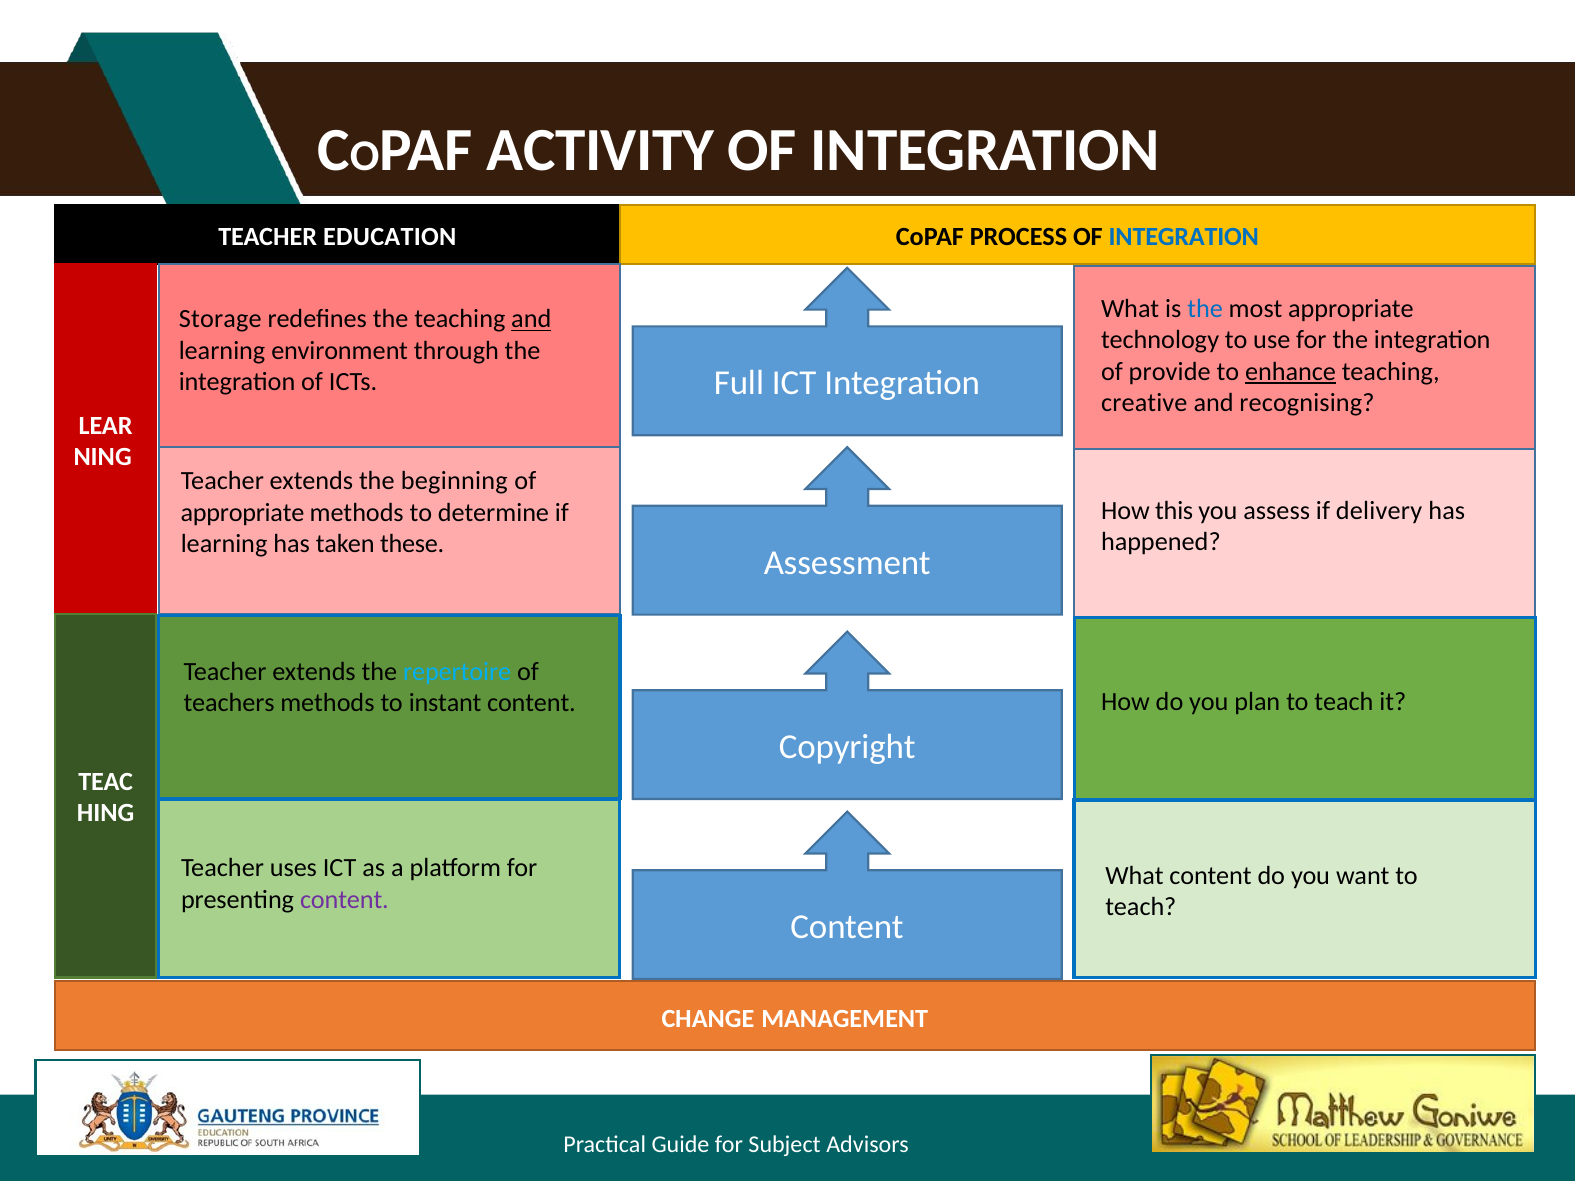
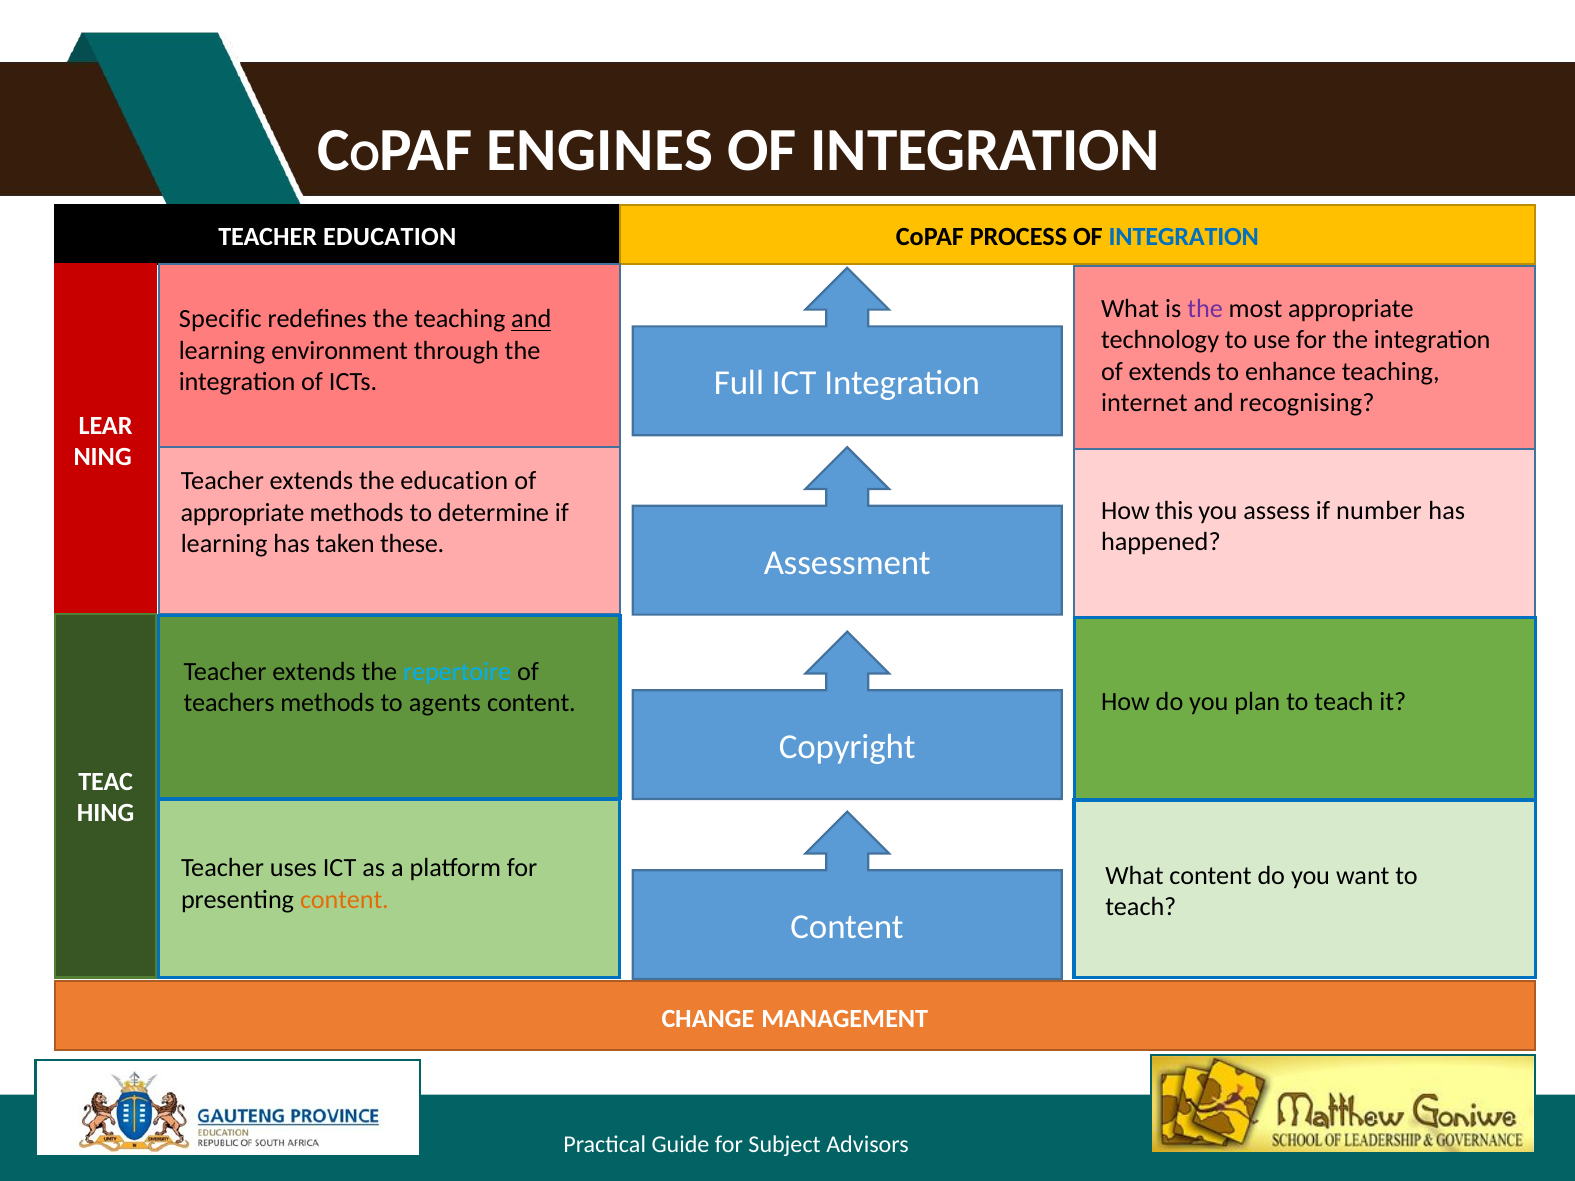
ACTIVITY: ACTIVITY -> ENGINES
the at (1205, 309) colour: blue -> purple
Storage: Storage -> Specific
of provide: provide -> extends
enhance underline: present -> none
creative: creative -> internet
the beginning: beginning -> education
delivery: delivery -> number
instant: instant -> agents
content at (344, 900) colour: purple -> orange
